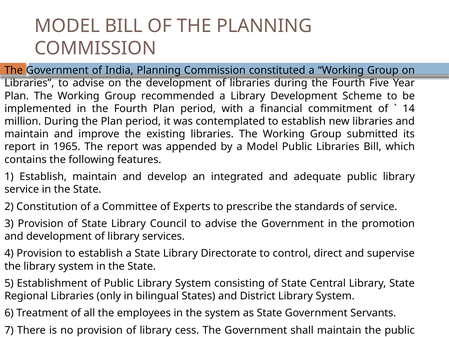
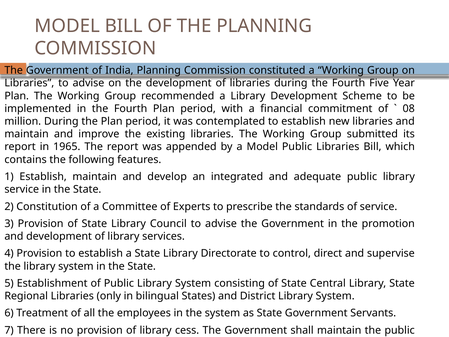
14: 14 -> 08
